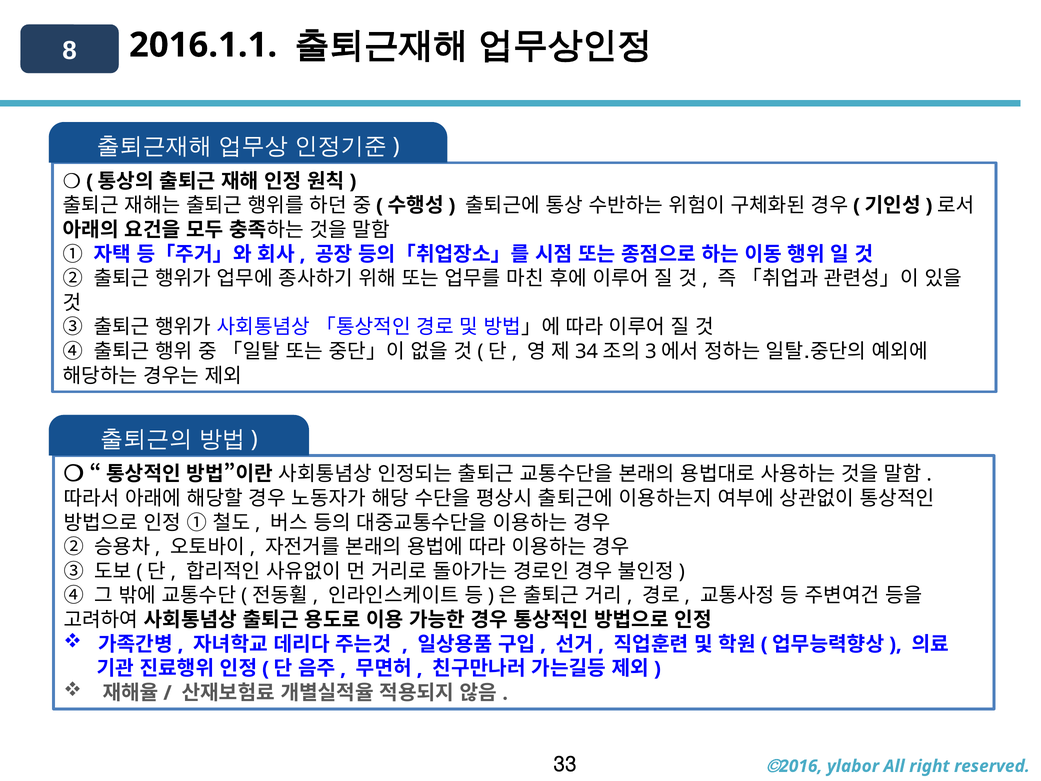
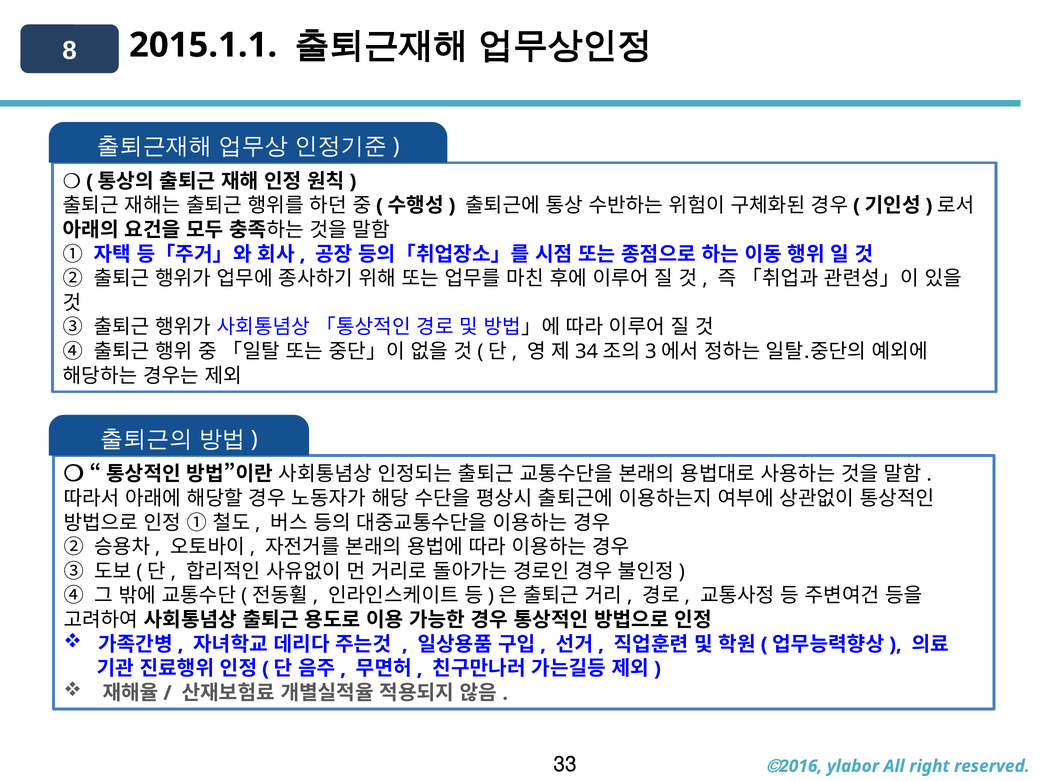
2016.1.1: 2016.1.1 -> 2015.1.1
